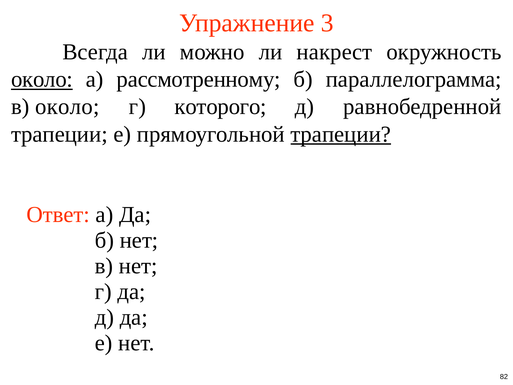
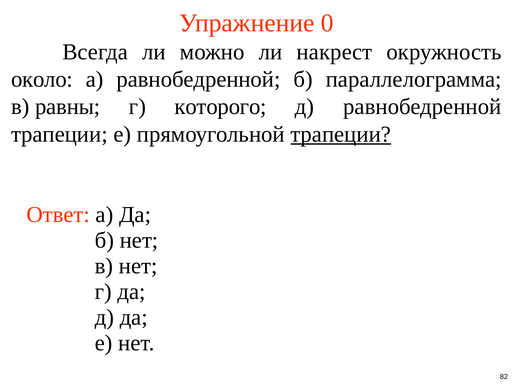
3: 3 -> 0
около at (42, 79) underline: present -> none
а рассмотренному: рассмотренному -> равнобедренной
в около: около -> равны
